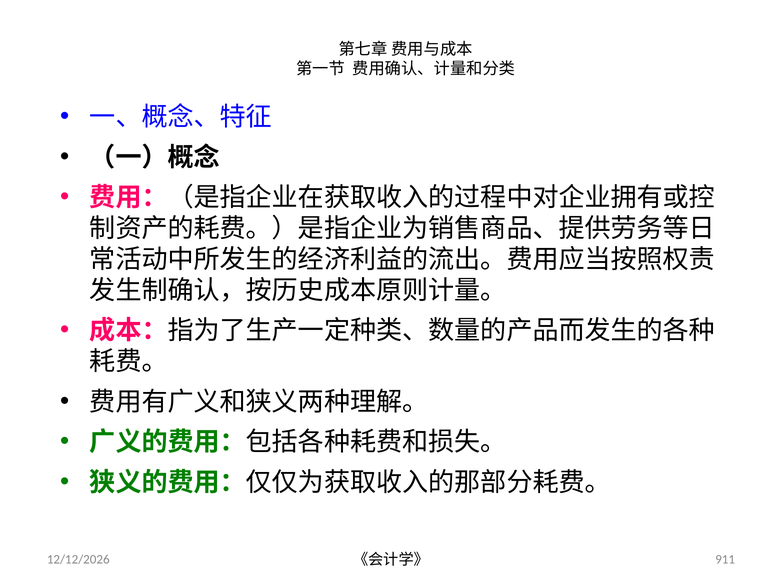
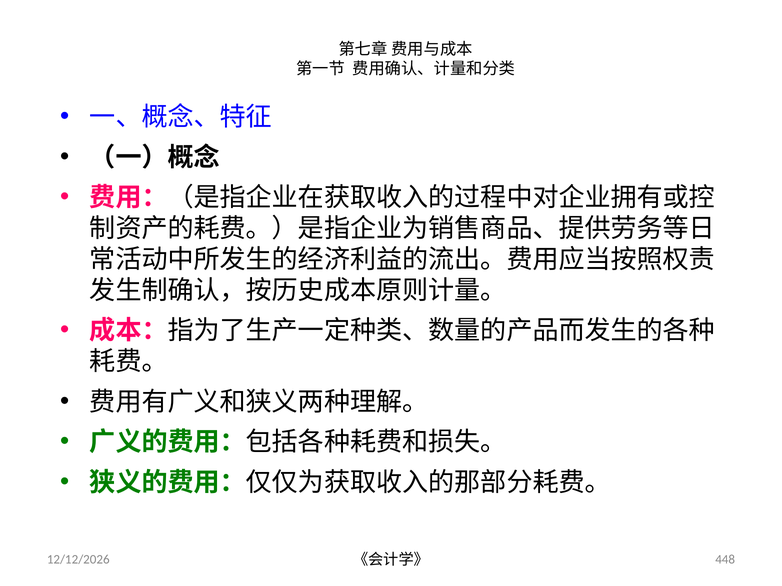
911: 911 -> 448
